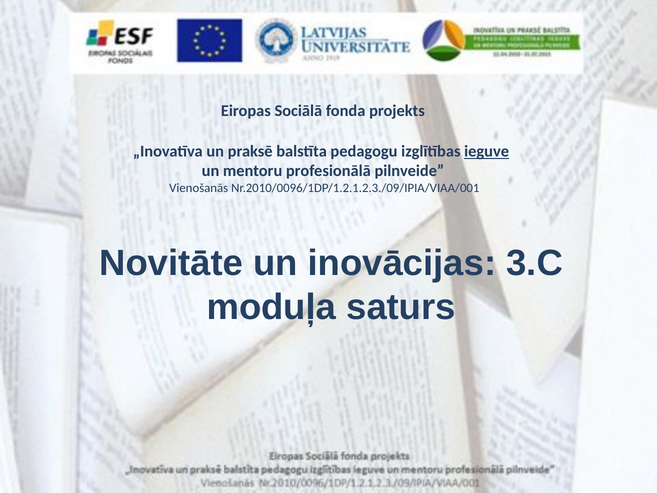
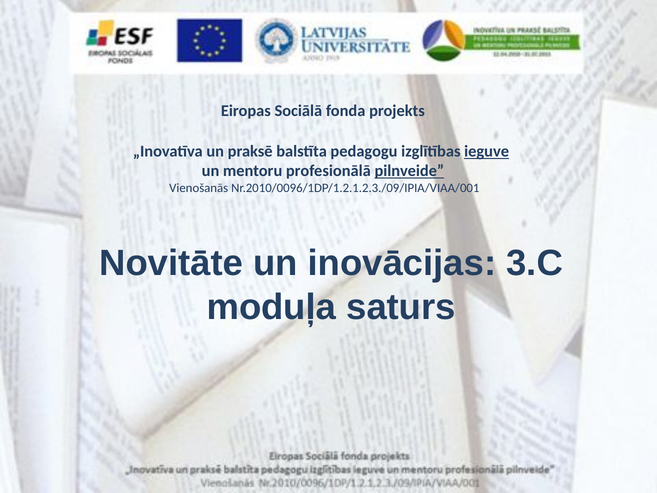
pilnveide underline: none -> present
